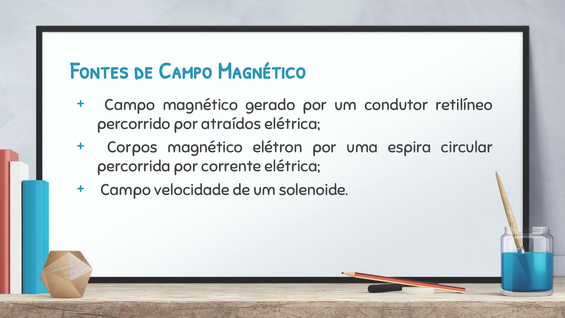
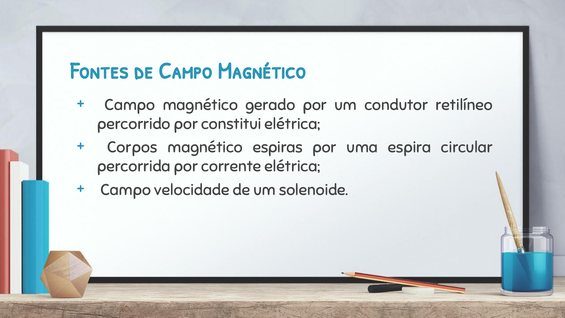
atraídos: atraídos -> constitui
elétron: elétron -> espiras
